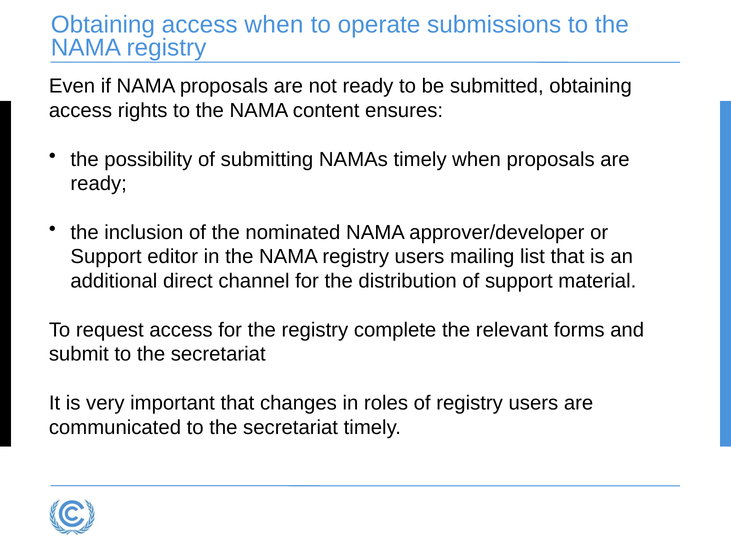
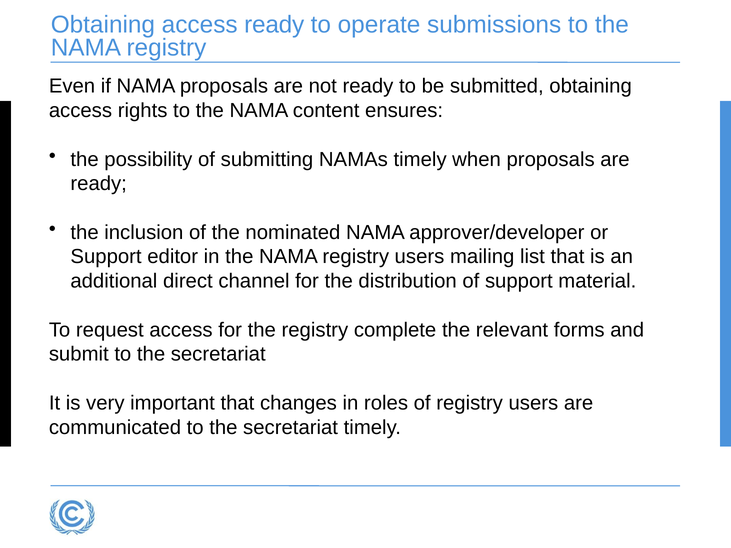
access when: when -> ready
